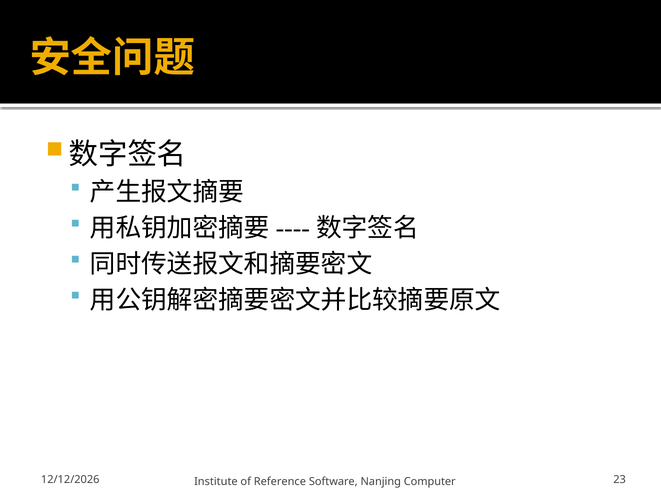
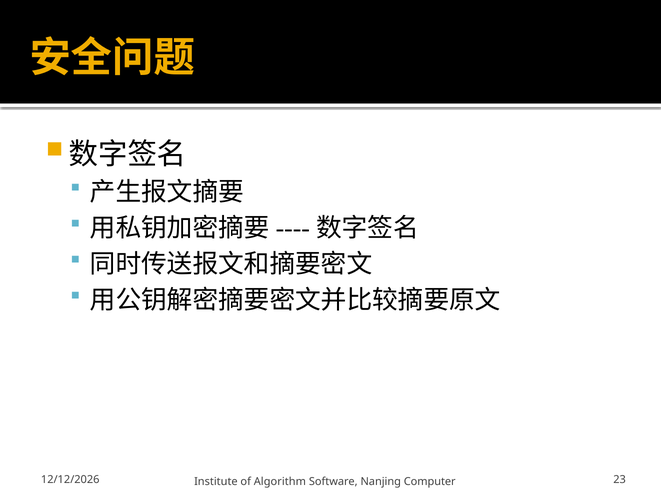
Reference: Reference -> Algorithm
